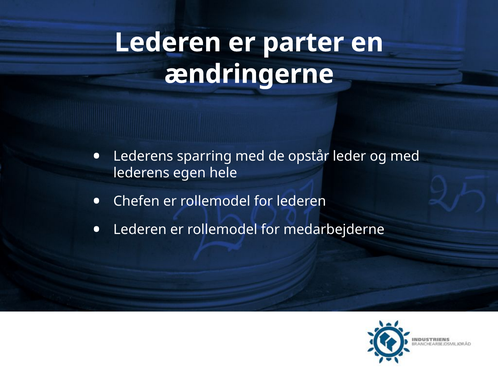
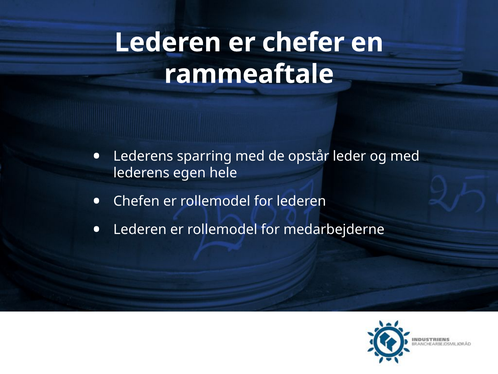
parter: parter -> chefer
ændringerne: ændringerne -> rammeaftale
